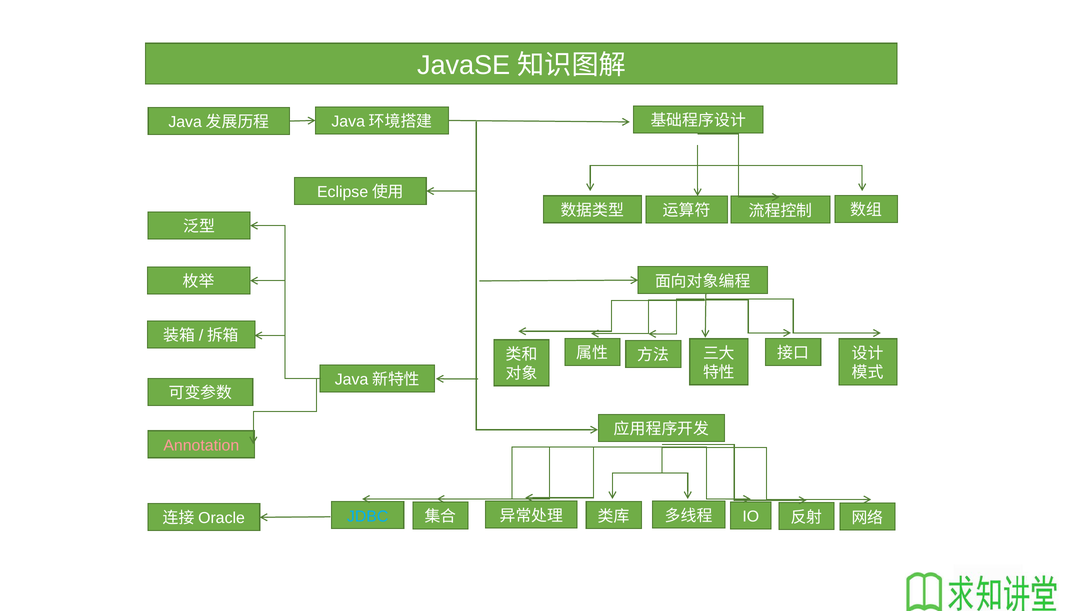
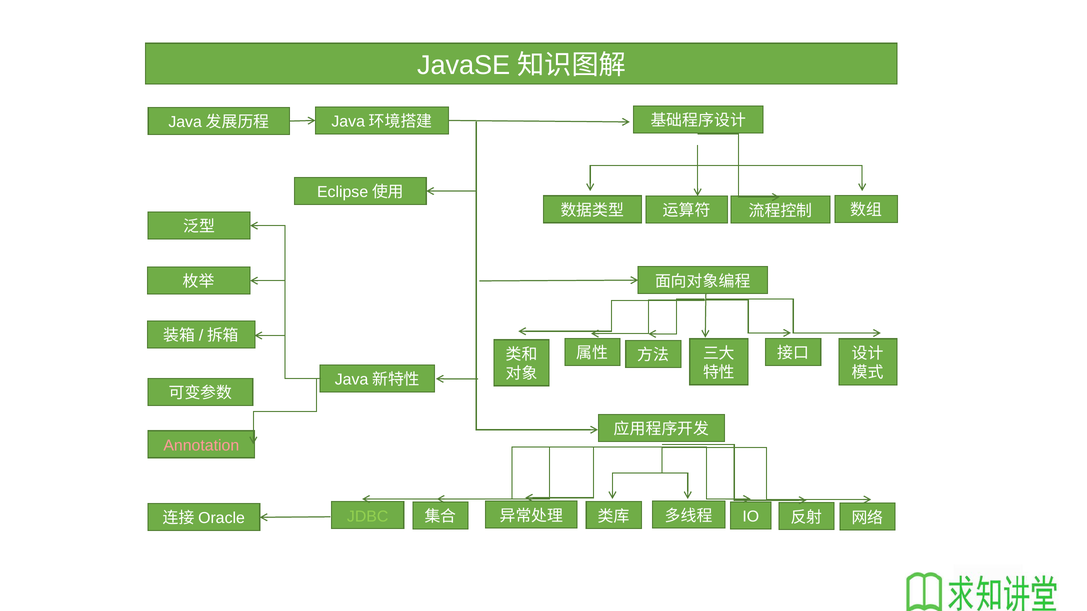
JDBC colour: light blue -> light green
